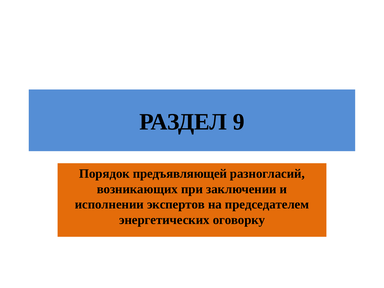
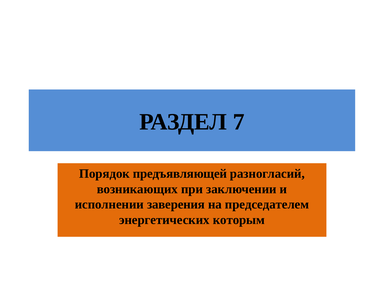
9: 9 -> 7
экспертов: экспертов -> заверения
оговорку: оговорку -> которым
